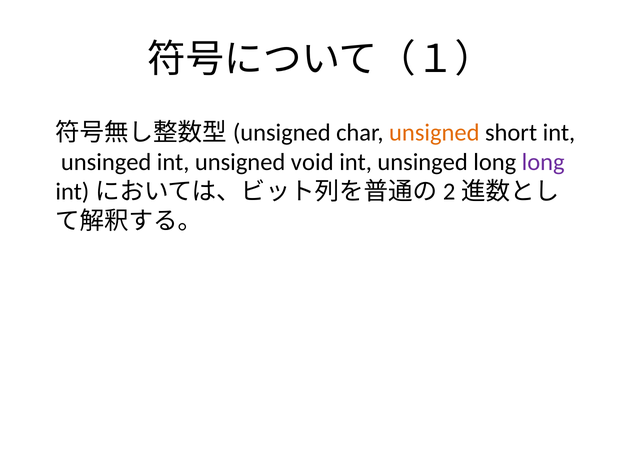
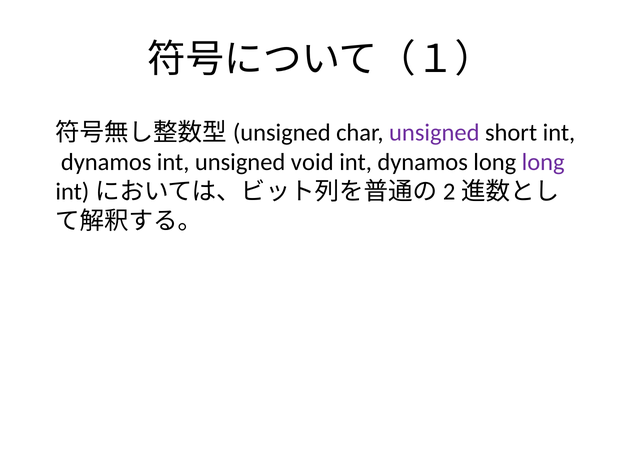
unsigned at (434, 133) colour: orange -> purple
unsinged at (106, 162): unsinged -> dynamos
unsinged at (423, 162): unsinged -> dynamos
